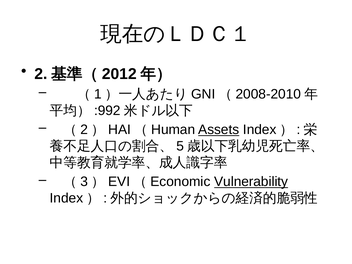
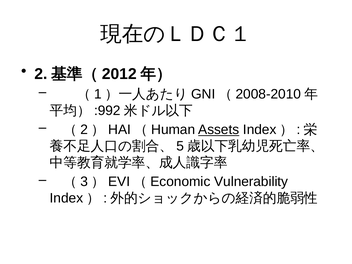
Vulnerability underline: present -> none
